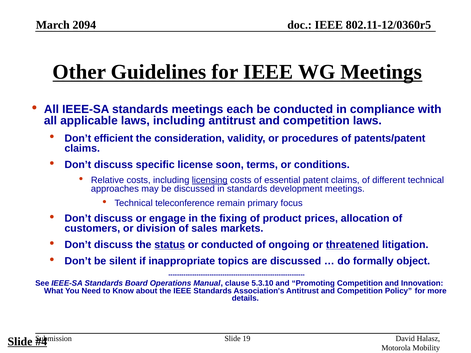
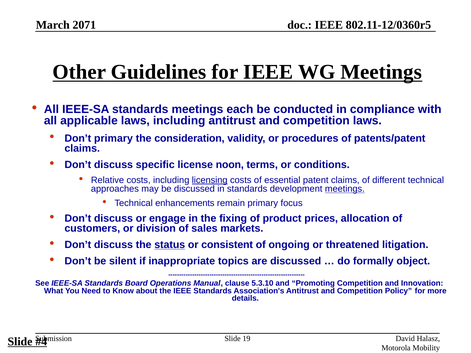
2094: 2094 -> 2071
Don’t efficient: efficient -> primary
soon: soon -> noon
meetings at (345, 189) underline: none -> present
teleconference: teleconference -> enhancements
or conducted: conducted -> consistent
threatened underline: present -> none
